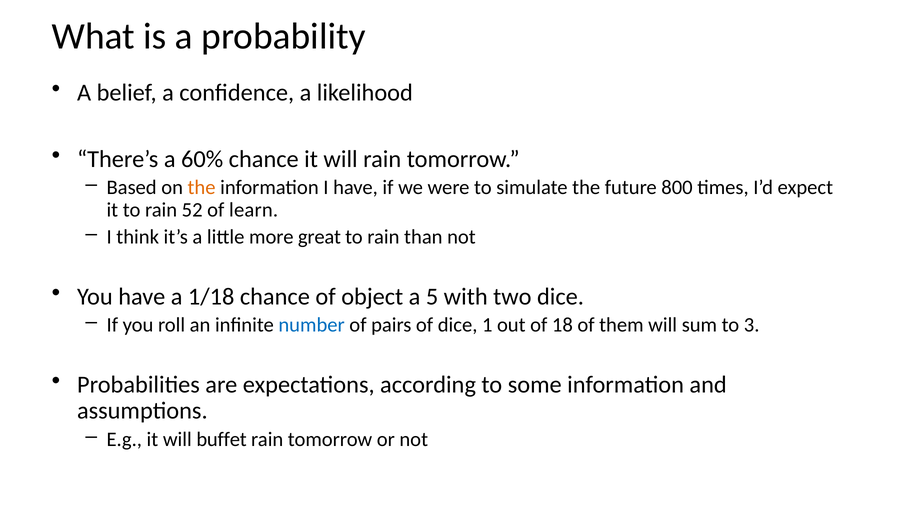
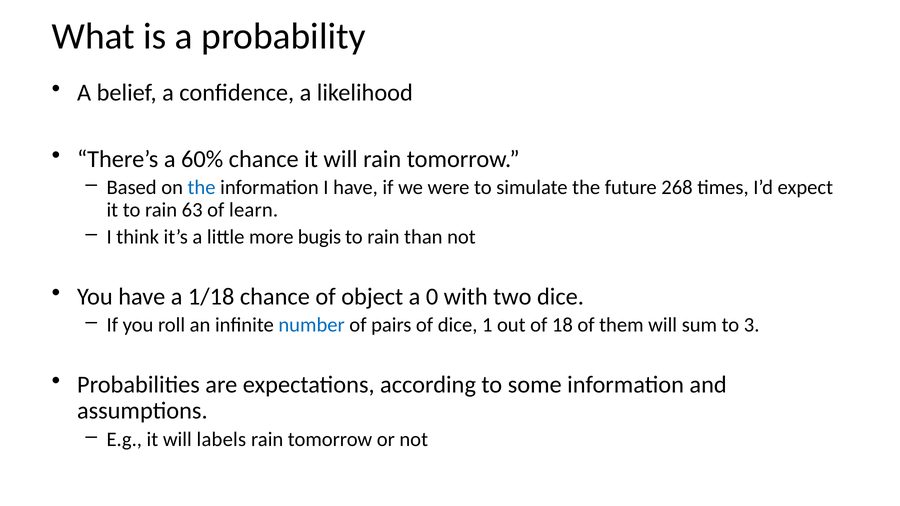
the at (202, 188) colour: orange -> blue
800: 800 -> 268
52: 52 -> 63
great: great -> bugis
5: 5 -> 0
buffet: buffet -> labels
